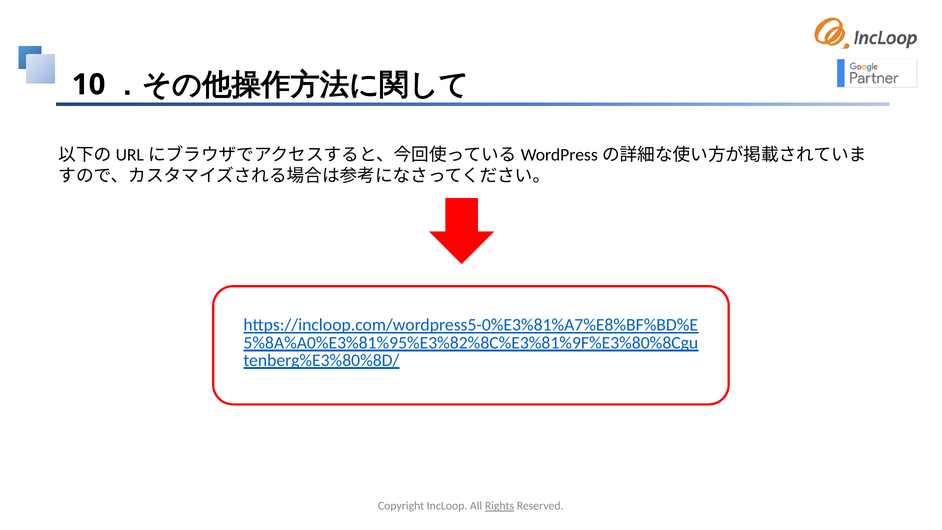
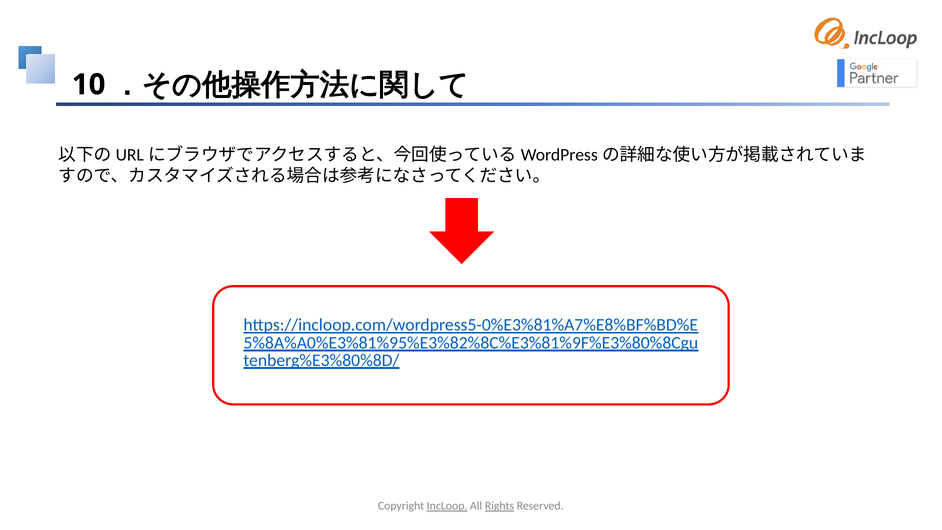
IncLoop underline: none -> present
